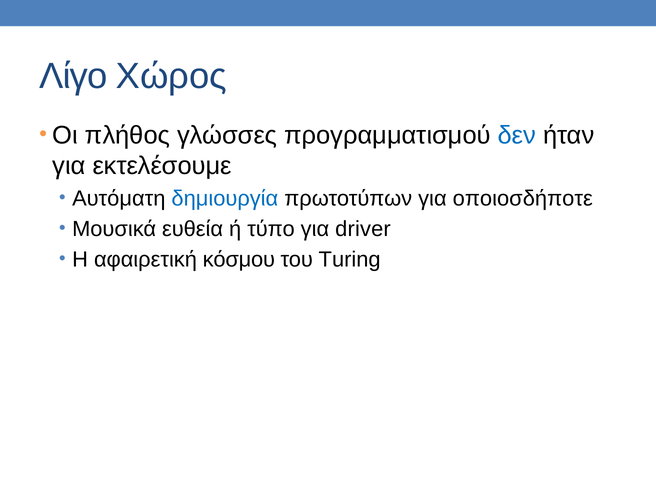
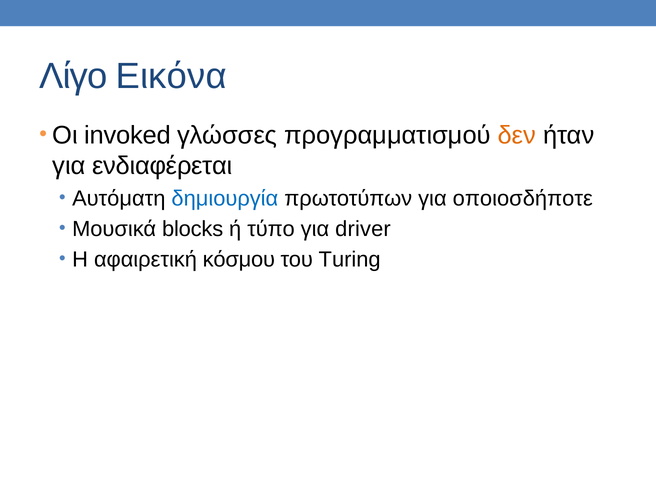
Χώρος: Χώρος -> Εικόνα
πλήθος: πλήθος -> invoked
δεν colour: blue -> orange
εκτελέσουμε: εκτελέσουμε -> ενδιαφέρεται
ευθεία: ευθεία -> blocks
